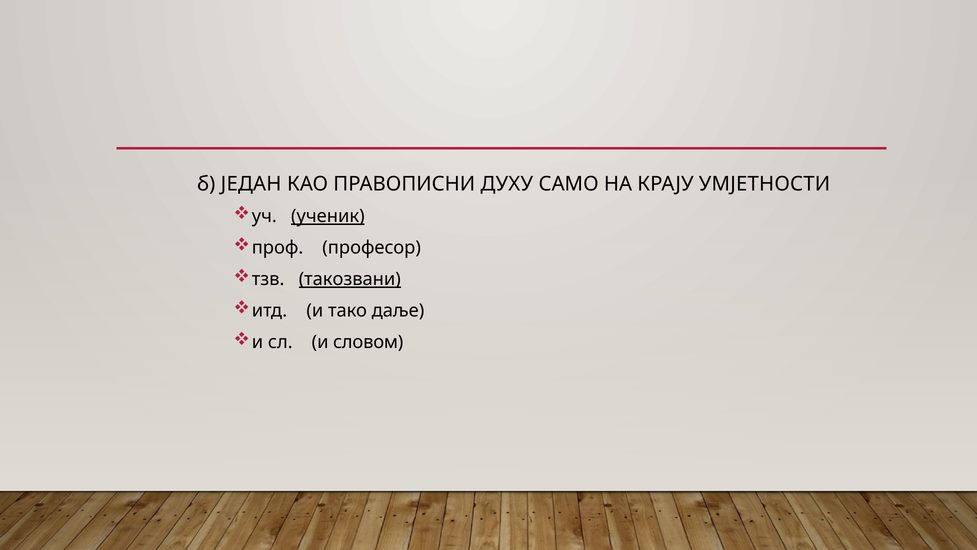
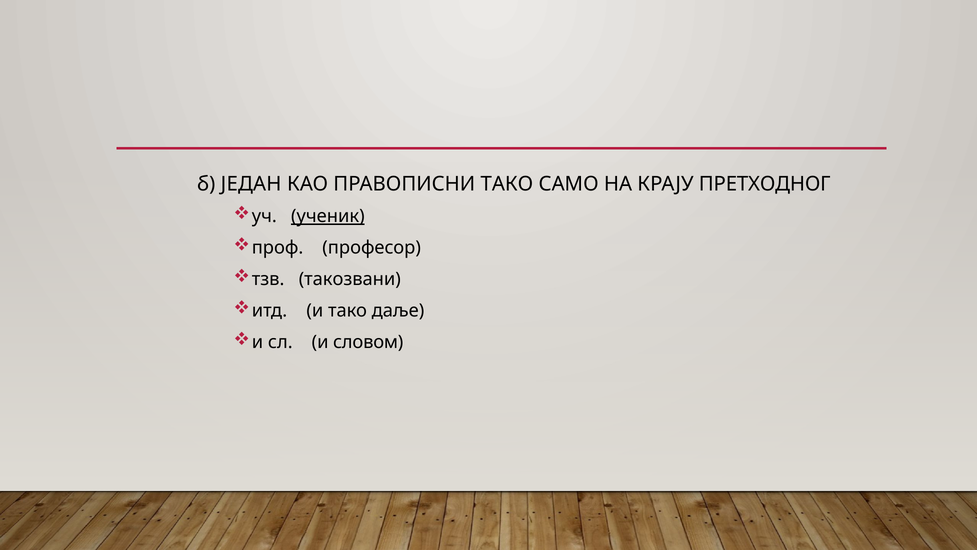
ПРАВОПИСНИ ДУХУ: ДУХУ -> ТАКО
УМЈЕТНОСТИ: УМЈЕТНОСТИ -> ПРЕТХОДНОГ
такозвани underline: present -> none
